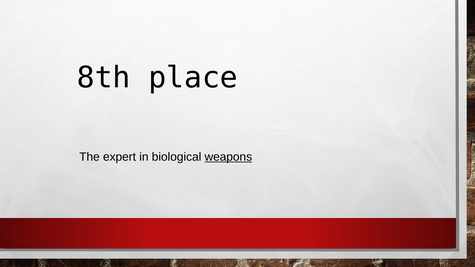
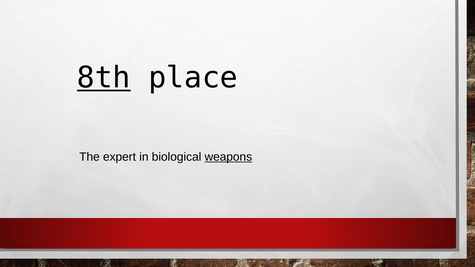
8th underline: none -> present
